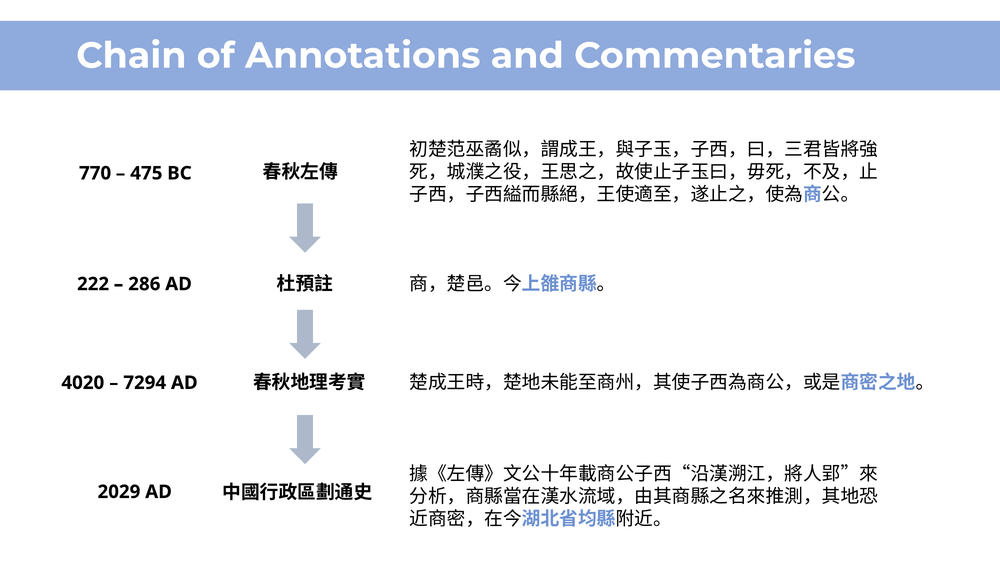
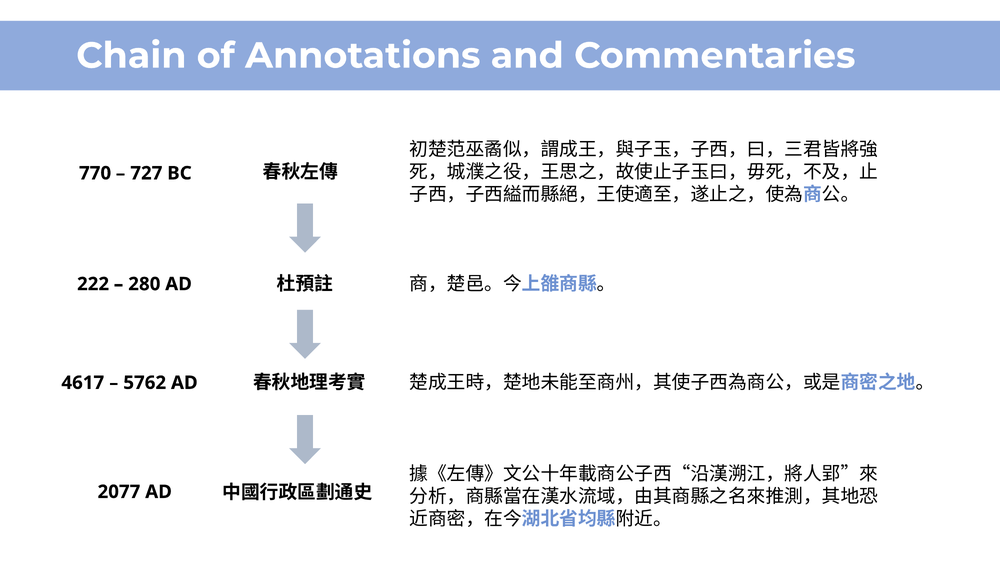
475: 475 -> 727
286: 286 -> 280
4020: 4020 -> 4617
7294: 7294 -> 5762
2029: 2029 -> 2077
